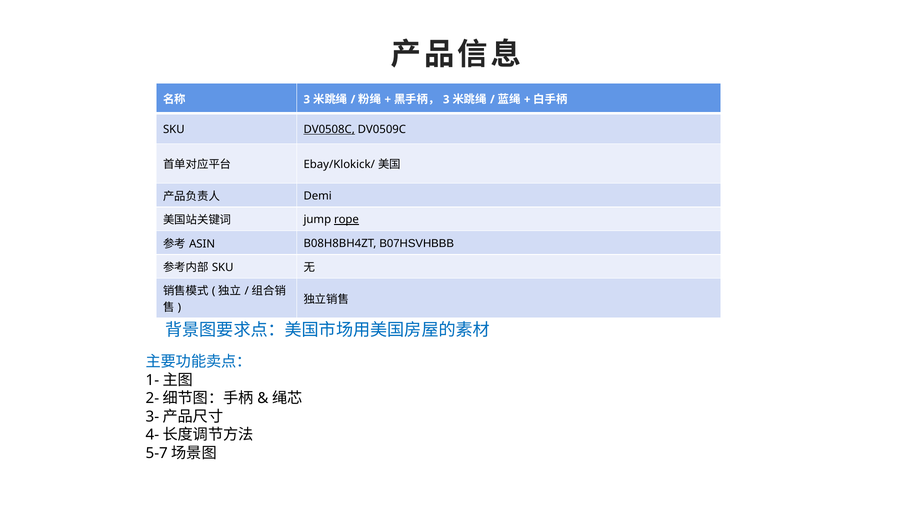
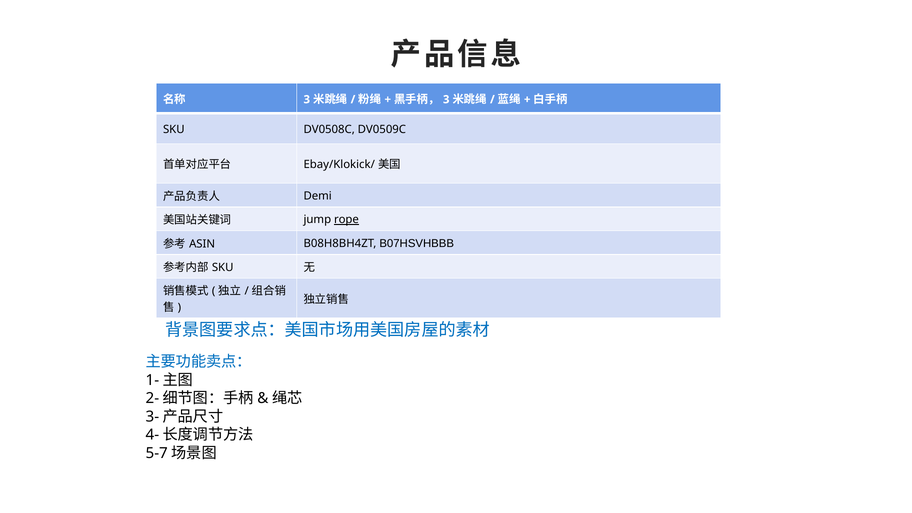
DV0508C underline: present -> none
